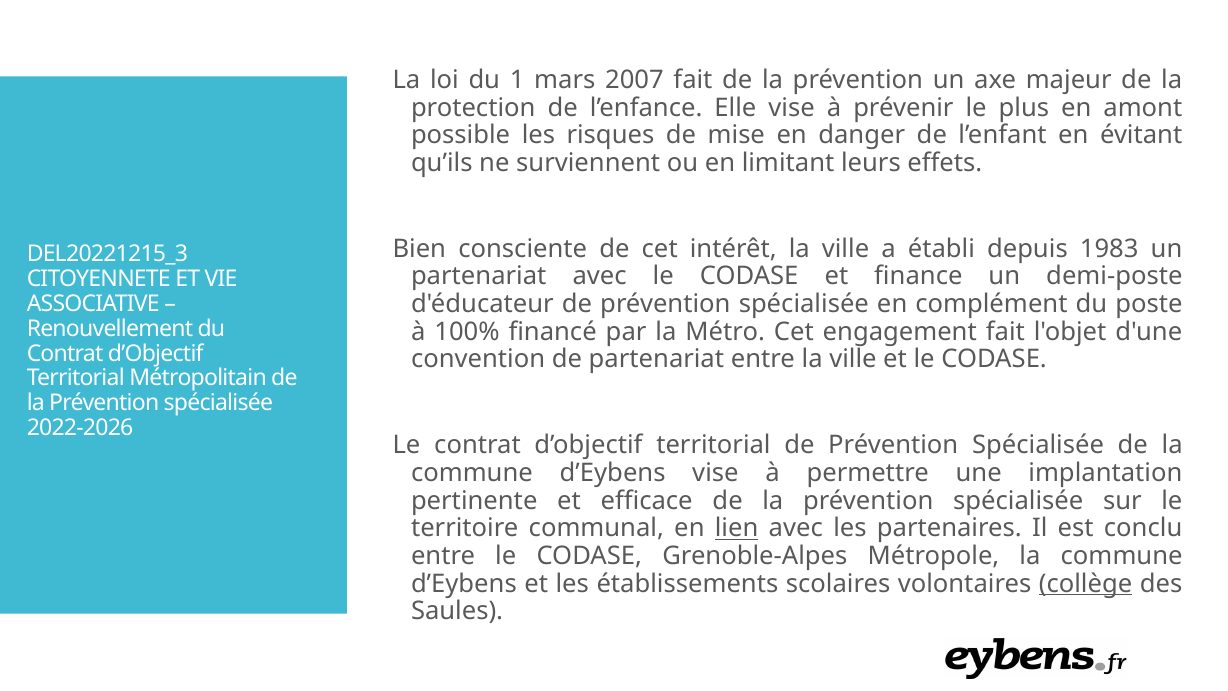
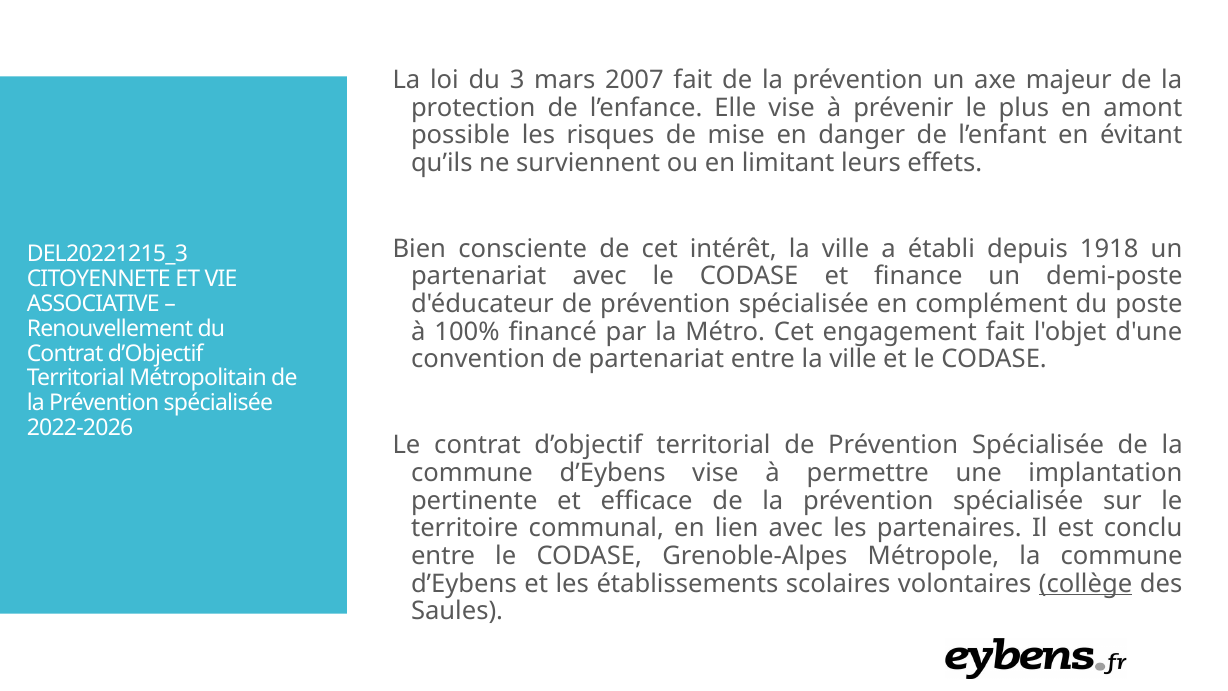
1: 1 -> 3
1983: 1983 -> 1918
lien underline: present -> none
